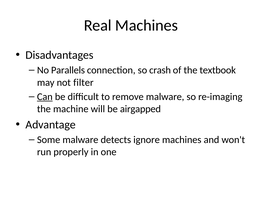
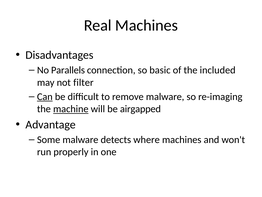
crash: crash -> basic
textbook: textbook -> included
machine underline: none -> present
ignore: ignore -> where
